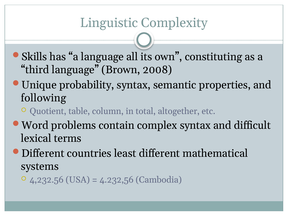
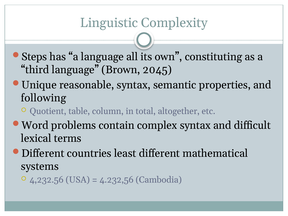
Skills: Skills -> Steps
2008: 2008 -> 2045
probability: probability -> reasonable
